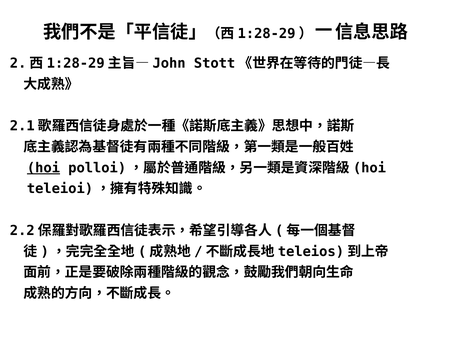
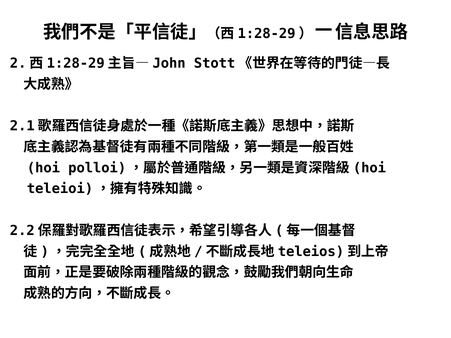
hoi underline: present -> none
